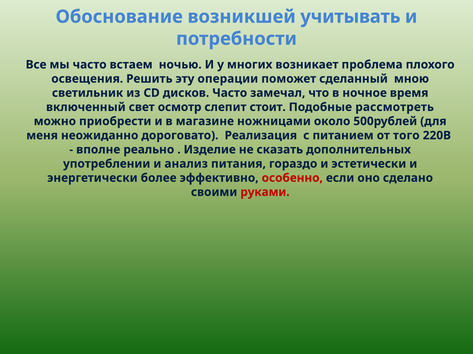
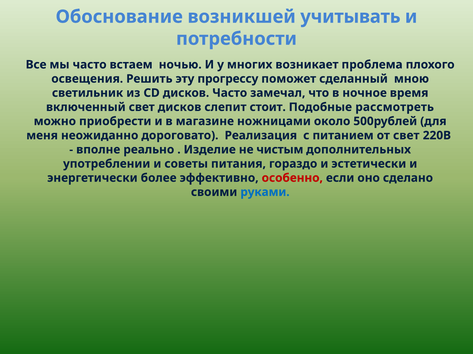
операции: операции -> прогрессу
свет осмотр: осмотр -> дисков
от того: того -> свет
сказать: сказать -> чистым
анализ: анализ -> советы
руками colour: red -> blue
